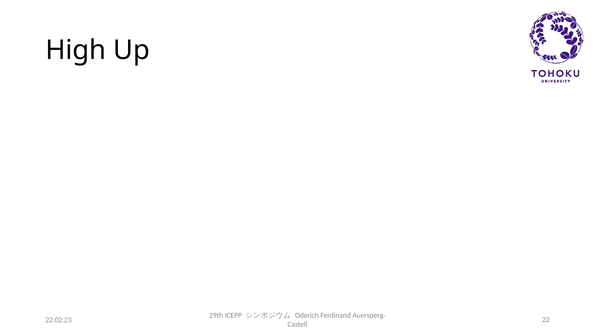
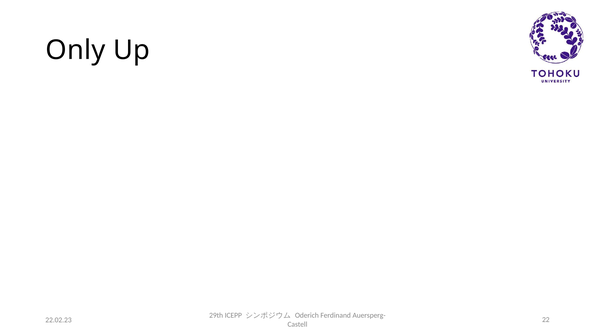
High: High -> Only
